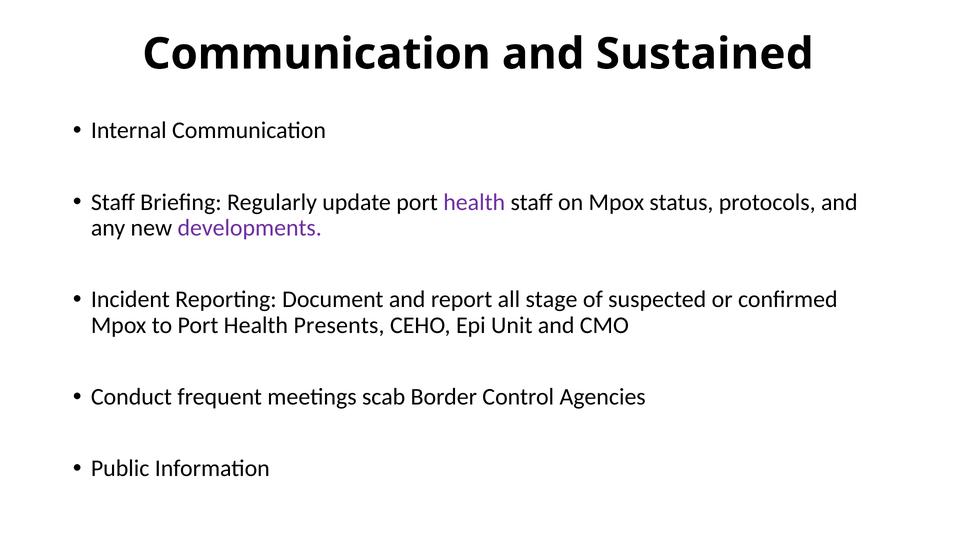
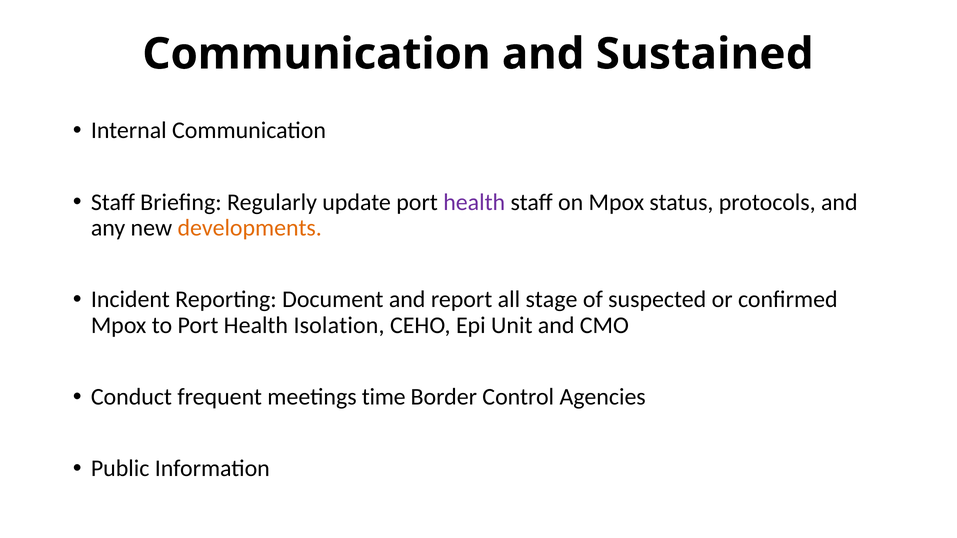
developments colour: purple -> orange
Presents: Presents -> Isolation
scab: scab -> time
